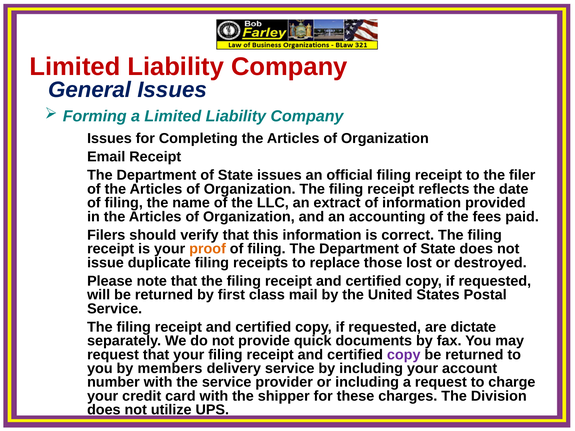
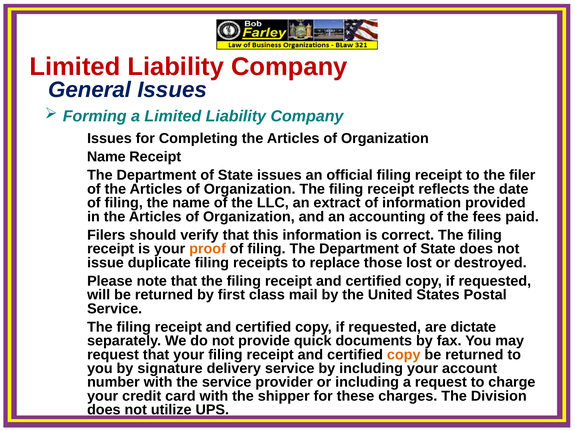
Email at (106, 157): Email -> Name
copy at (404, 355) colour: purple -> orange
members: members -> signature
